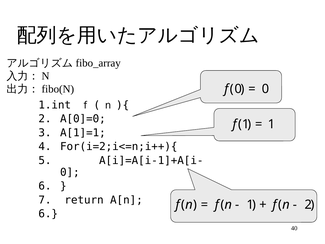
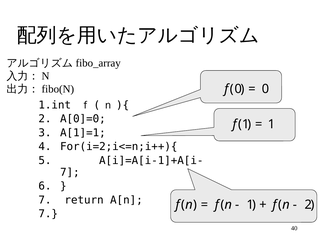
0 at (70, 172): 0 -> 7
6 at (48, 214): 6 -> 7
